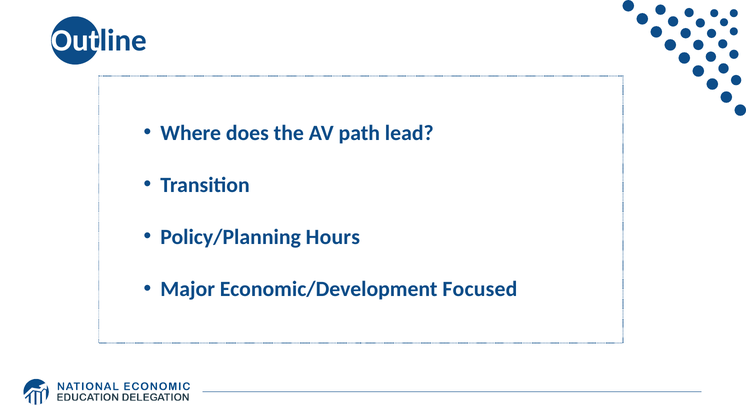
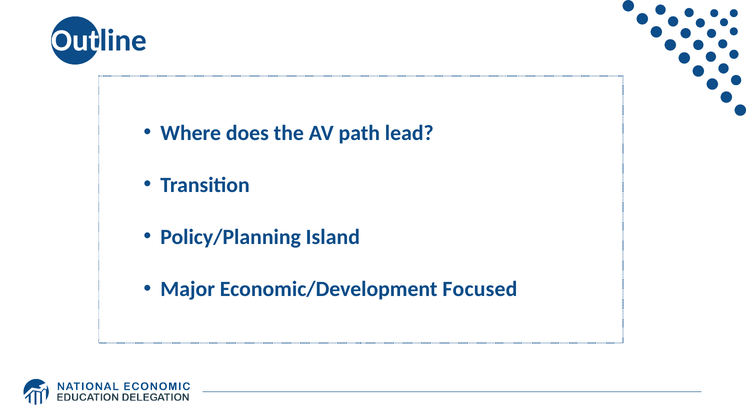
Hours: Hours -> Island
